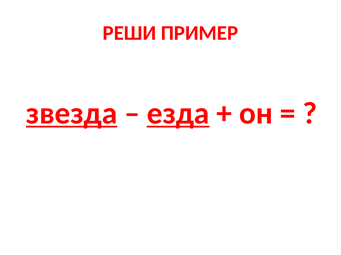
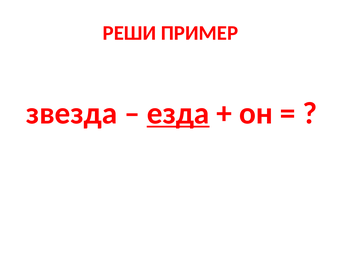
звезда underline: present -> none
